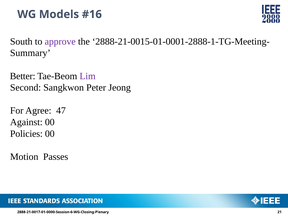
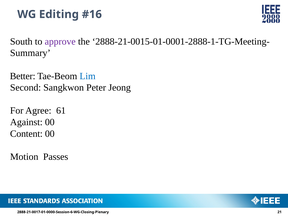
Models: Models -> Editing
Lim colour: purple -> blue
47: 47 -> 61
Policies: Policies -> Content
